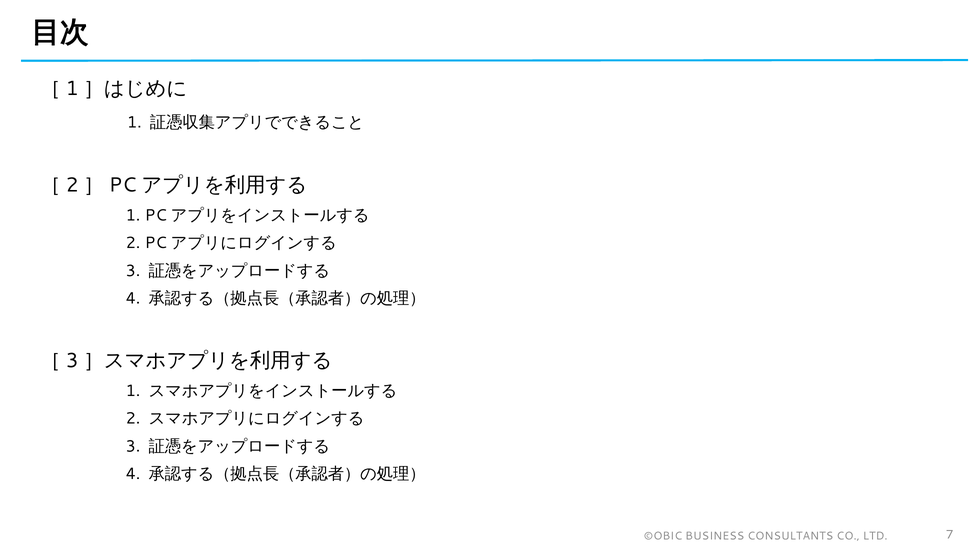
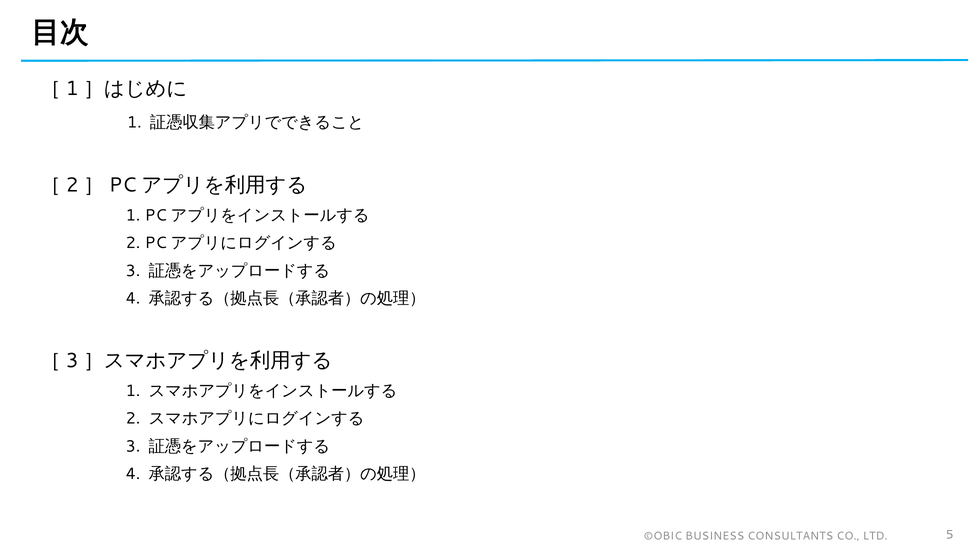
7: 7 -> 5
